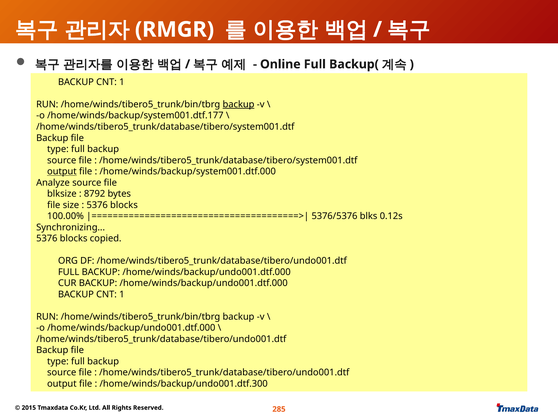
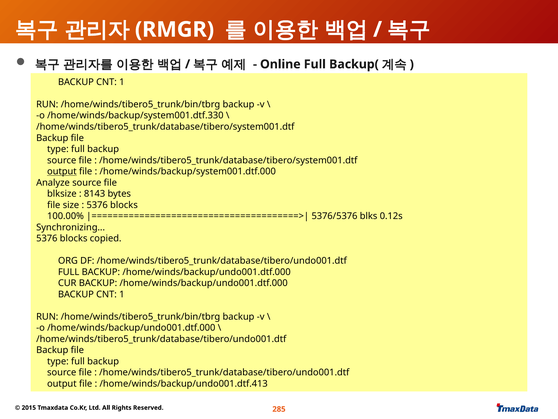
backup at (239, 104) underline: present -> none
/home/winds/backup/system001.dtf.177: /home/winds/backup/system001.dtf.177 -> /home/winds/backup/system001.dtf.330
8792: 8792 -> 8143
/home/winds/backup/undo001.dtf.300: /home/winds/backup/undo001.dtf.300 -> /home/winds/backup/undo001.dtf.413
